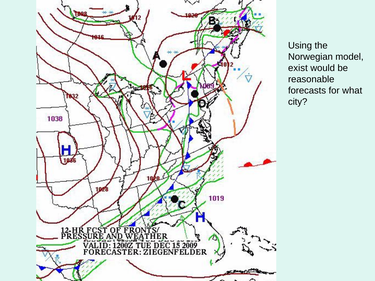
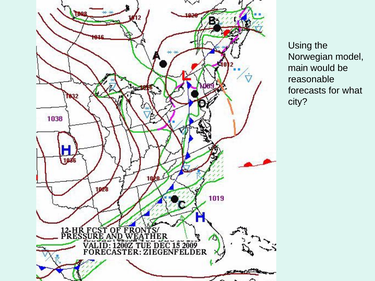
exist: exist -> main
